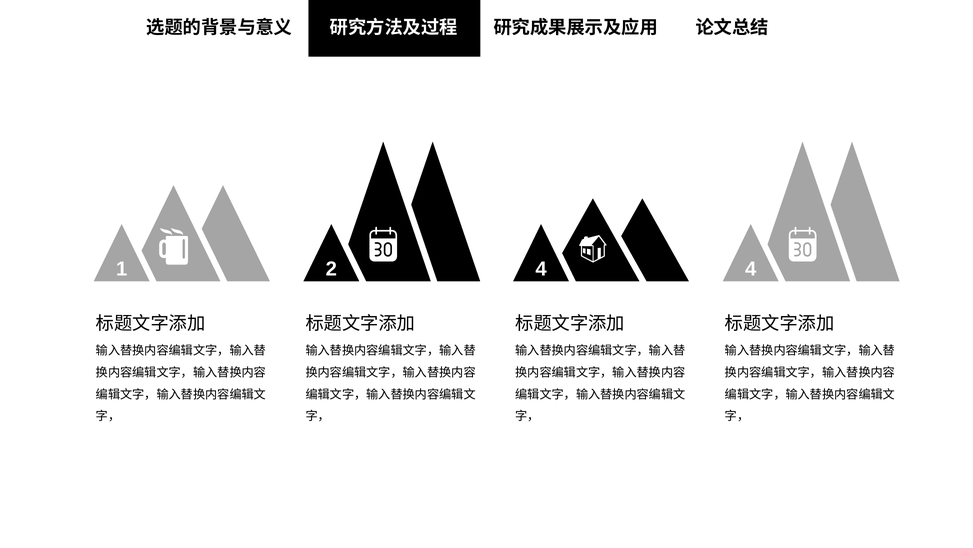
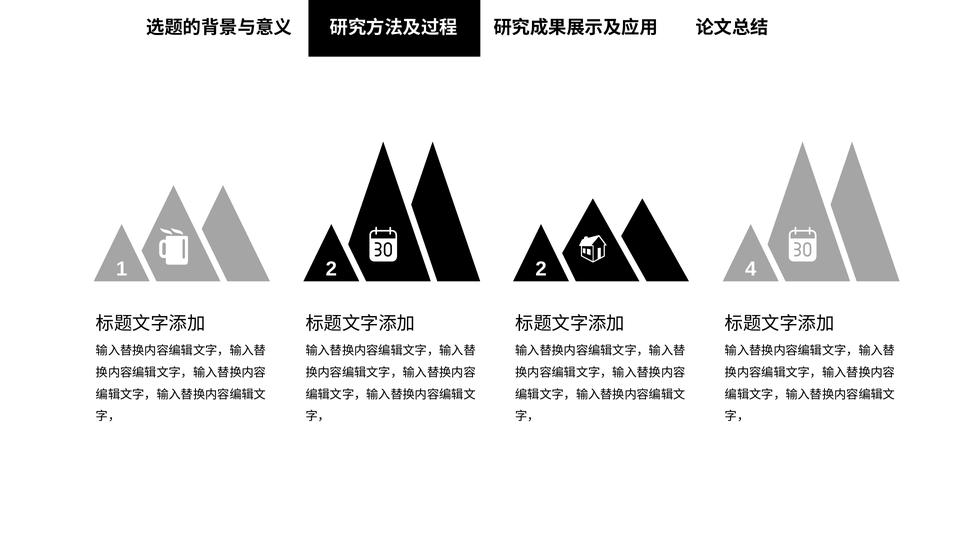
2 4: 4 -> 2
